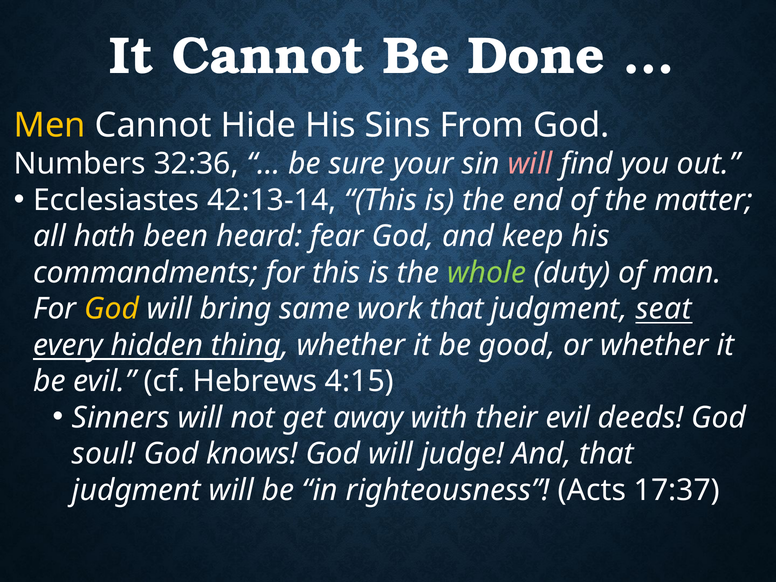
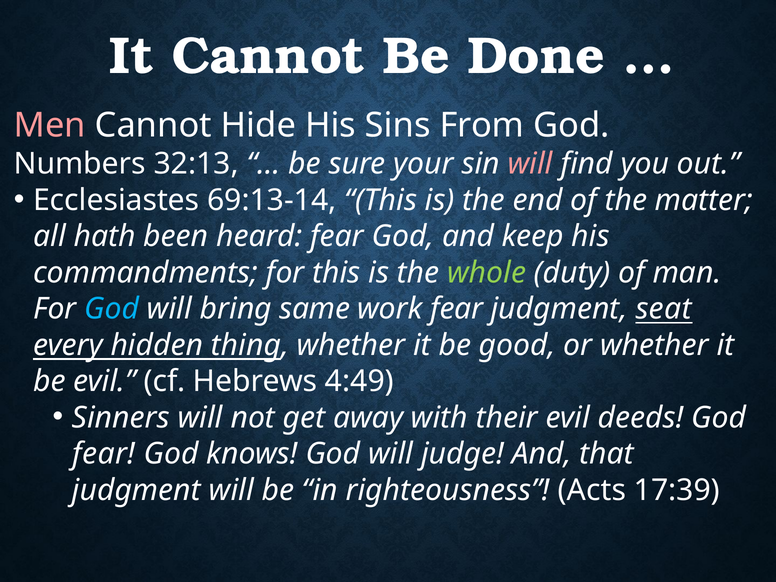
Men colour: yellow -> pink
32:36: 32:36 -> 32:13
42:13-14: 42:13-14 -> 69:13-14
God at (112, 309) colour: yellow -> light blue
work that: that -> fear
4:15: 4:15 -> 4:49
soul at (104, 454): soul -> fear
17:37: 17:37 -> 17:39
